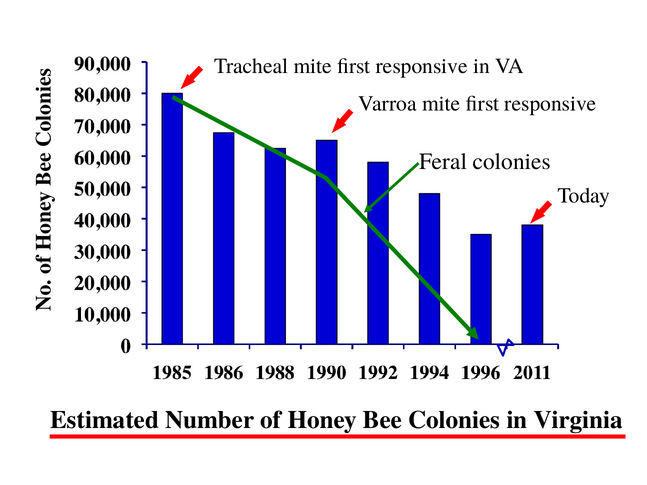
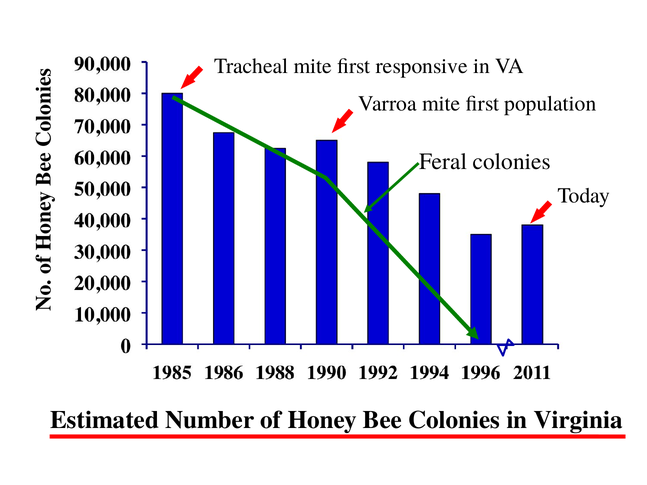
responsive at (550, 104): responsive -> population
